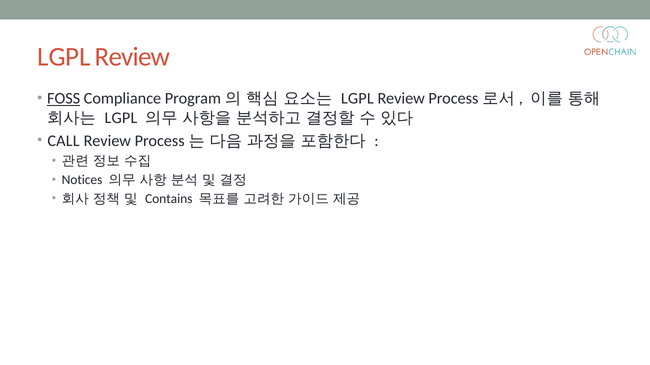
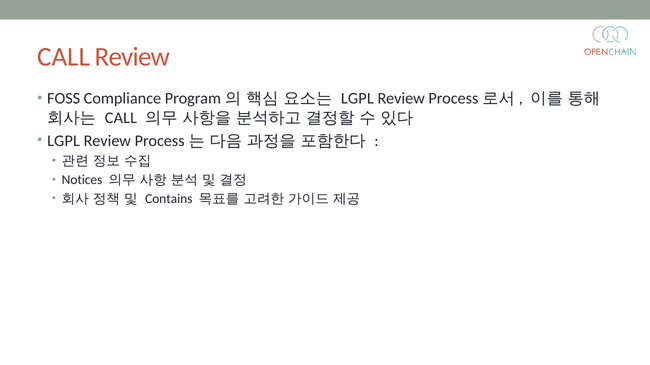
LGPL at (64, 57): LGPL -> CALL
FOSS underline: present -> none
LGPL at (121, 118): LGPL -> CALL
CALL at (64, 141): CALL -> LGPL
